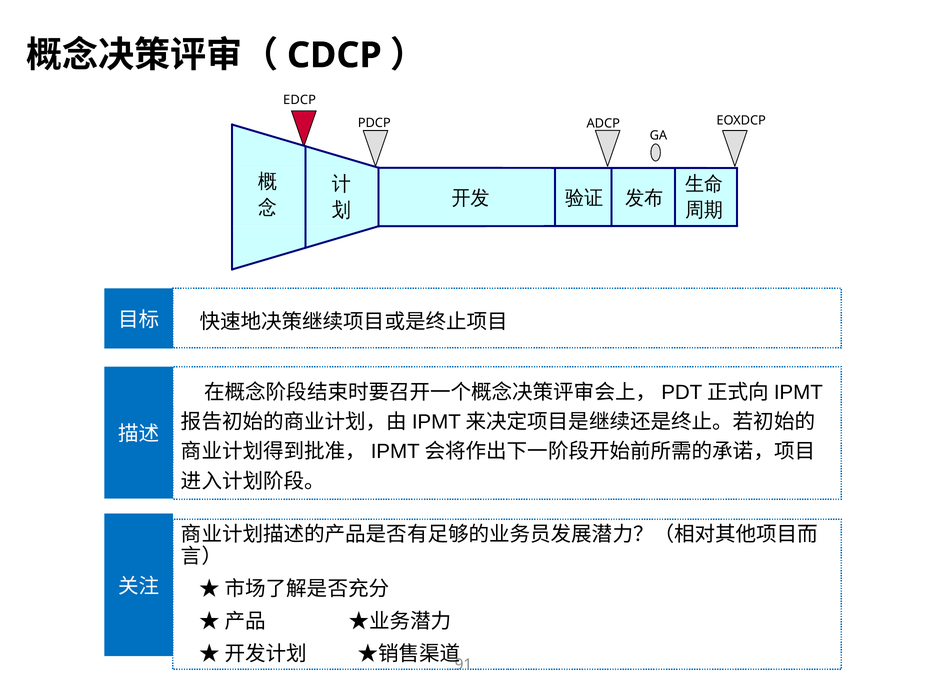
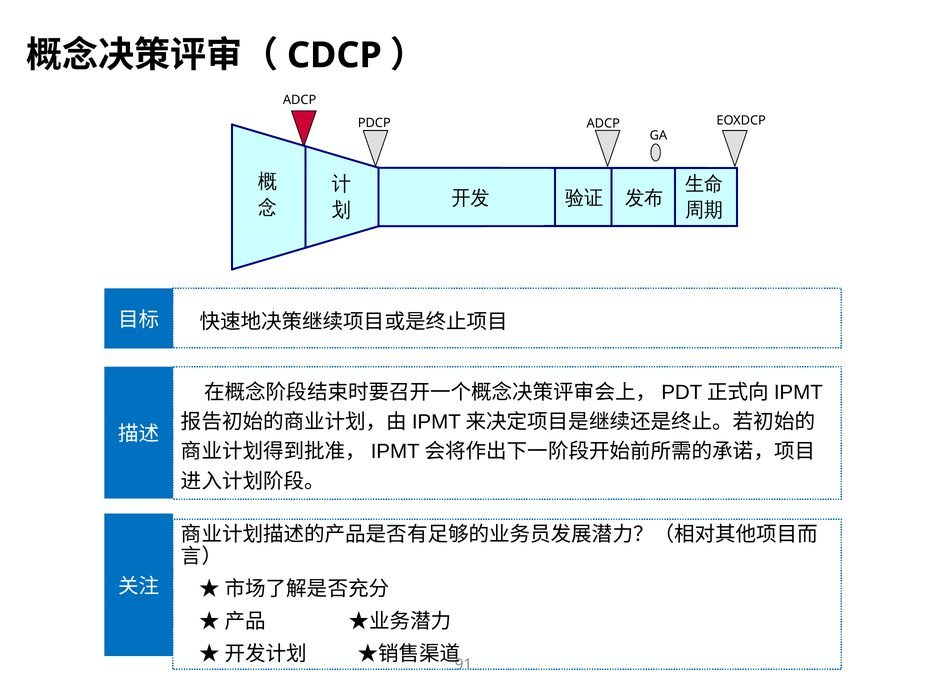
EDCP at (300, 100): EDCP -> ADCP
